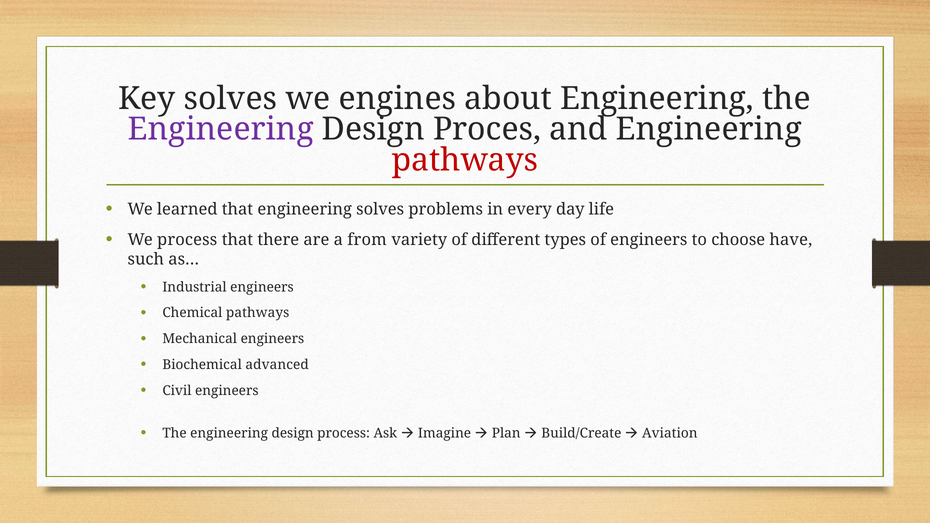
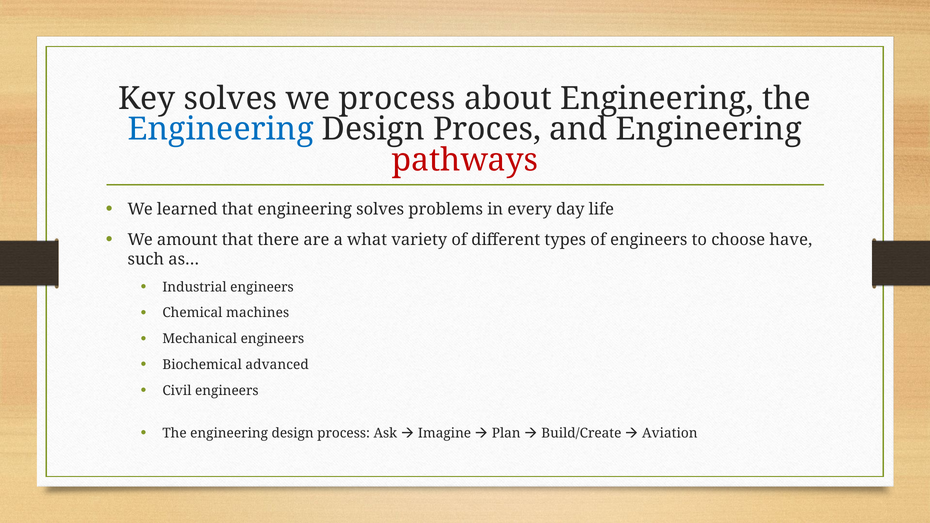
we engines: engines -> process
Engineering at (221, 129) colour: purple -> blue
We process: process -> amount
from: from -> what
Chemical pathways: pathways -> machines
